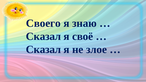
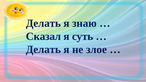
Своего at (43, 23): Своего -> Делать
своё: своё -> суть
Сказал at (43, 50): Сказал -> Делать
